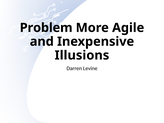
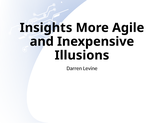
Problem: Problem -> Insights
